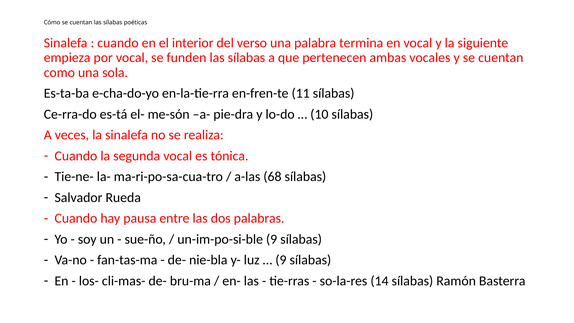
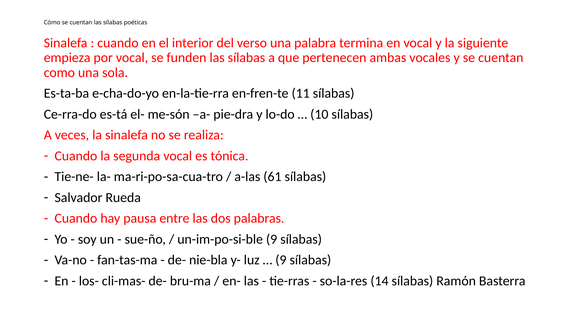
68: 68 -> 61
